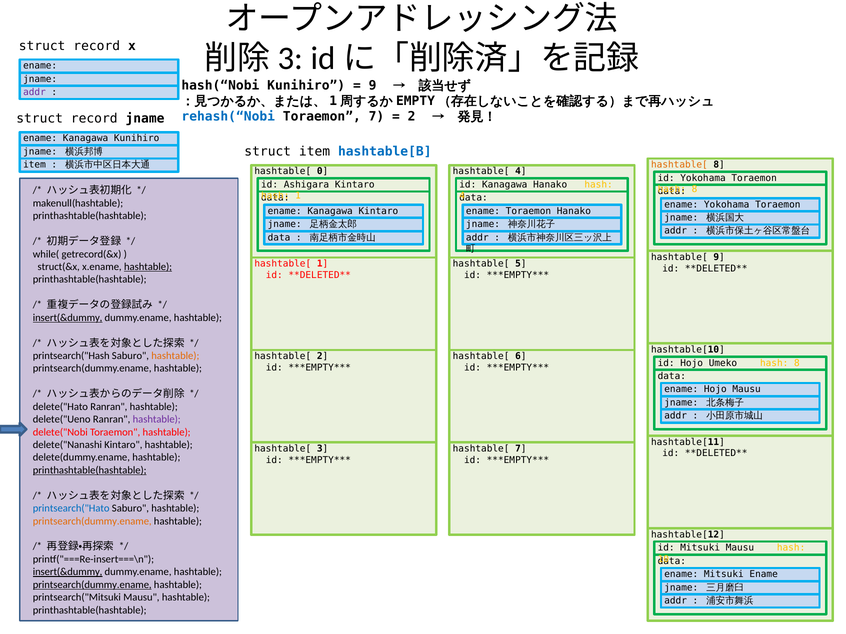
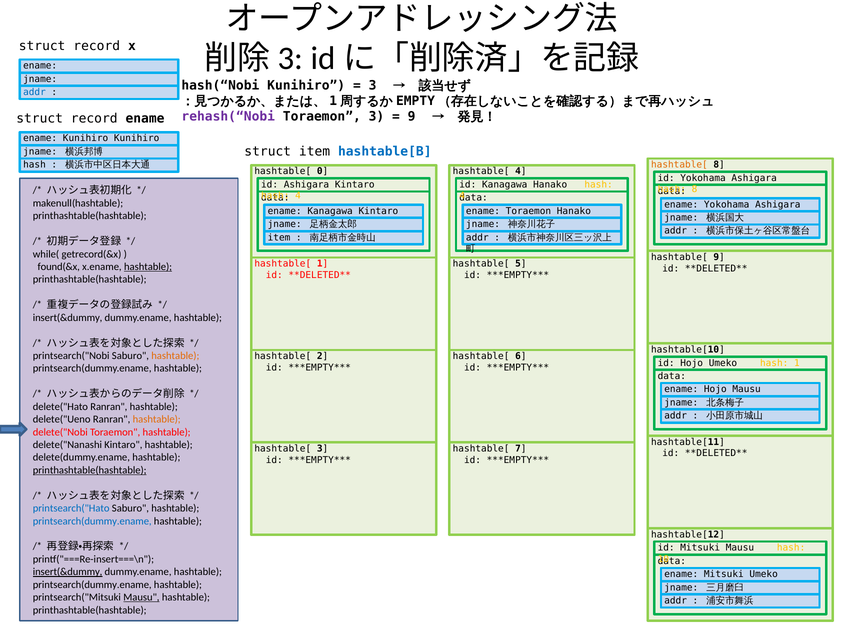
9 at (373, 85): 9 -> 3
addr at (34, 92) colour: purple -> blue
rehash(“Nobi colour: blue -> purple
Toraemon 7: 7 -> 3
2 at (412, 117): 2 -> 9
record jname: jname -> ename
Kanagawa at (86, 138): Kanagawa -> Kunihiro
item at (34, 165): item -> hash
Toraemon at (754, 178): Toraemon -> Ashigara
1 at (298, 196): 1 -> 4
ename Yokohama Toraemon: Toraemon -> Ashigara
data at (279, 238): data -> item
struct(&x: struct(&x -> found(&x
insert(&dummy at (68, 318) underline: present -> none
printsearch("Hash: printsearch("Hash -> printsearch("Nobi
8 at (797, 363): 8 -> 1
hashtable at (157, 420) colour: purple -> orange
printsearch(dummy.ename at (92, 521) colour: orange -> blue
Mitsuki Ename: Ename -> Umeko
printsearch(dummy.ename at (92, 585) underline: present -> none
Mausu at (141, 598) underline: none -> present
